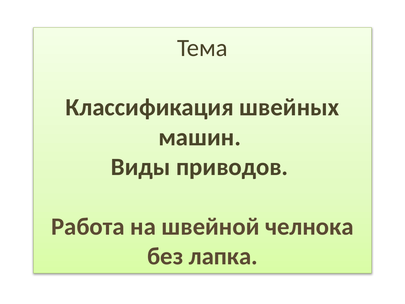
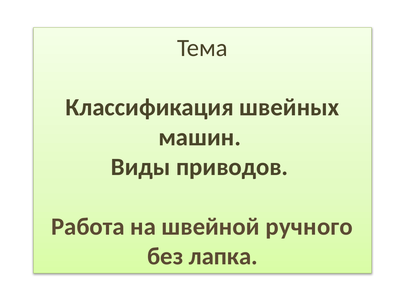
челнока: челнока -> ручного
